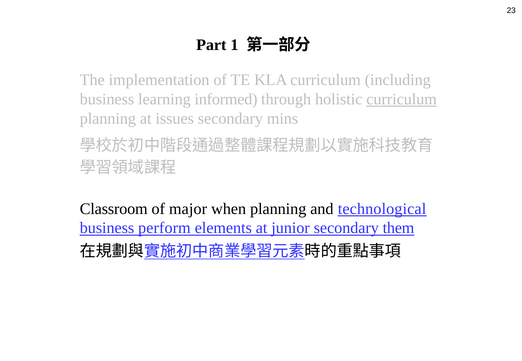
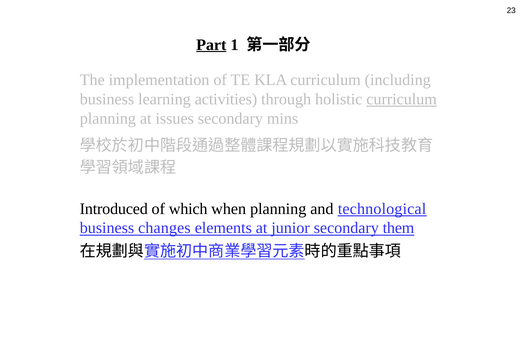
Part underline: none -> present
informed: informed -> activities
Classroom: Classroom -> Introduced
major: major -> which
perform: perform -> changes
